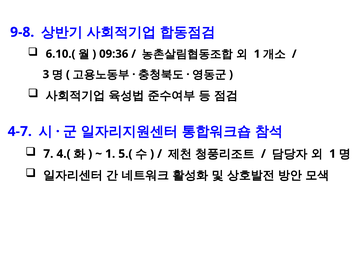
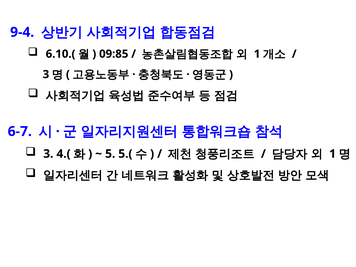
9-8: 9-8 -> 9-4
09:36: 09:36 -> 09:85
4-7: 4-7 -> 6-7
7 at (48, 154): 7 -> 3
1 at (110, 154): 1 -> 5
